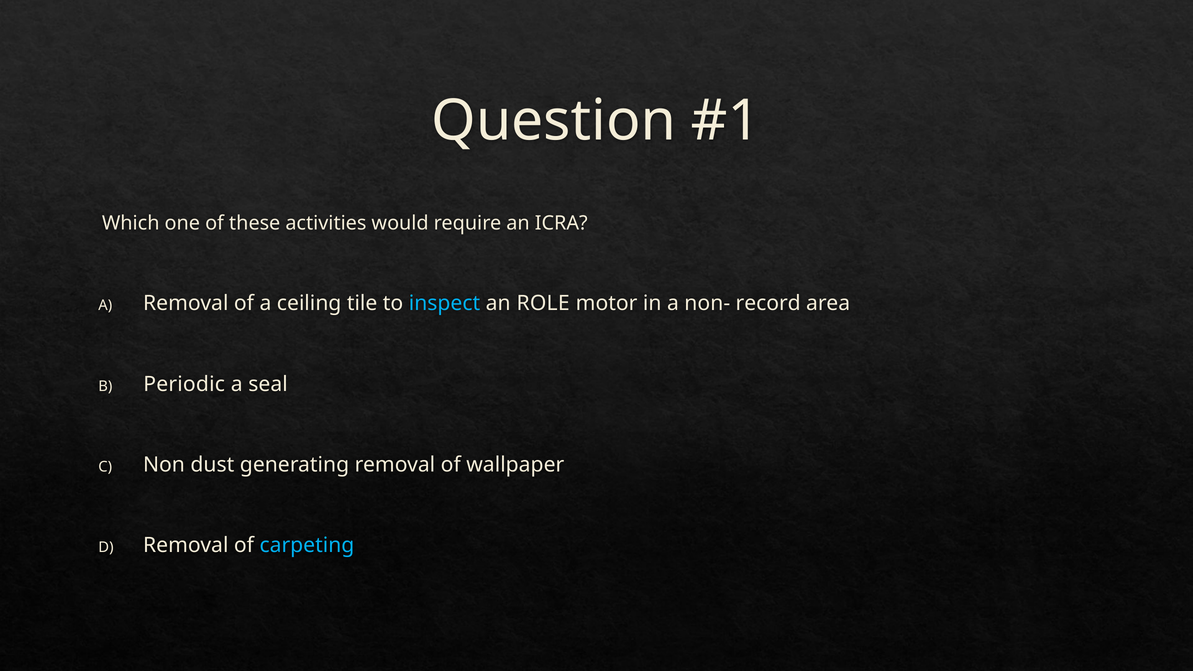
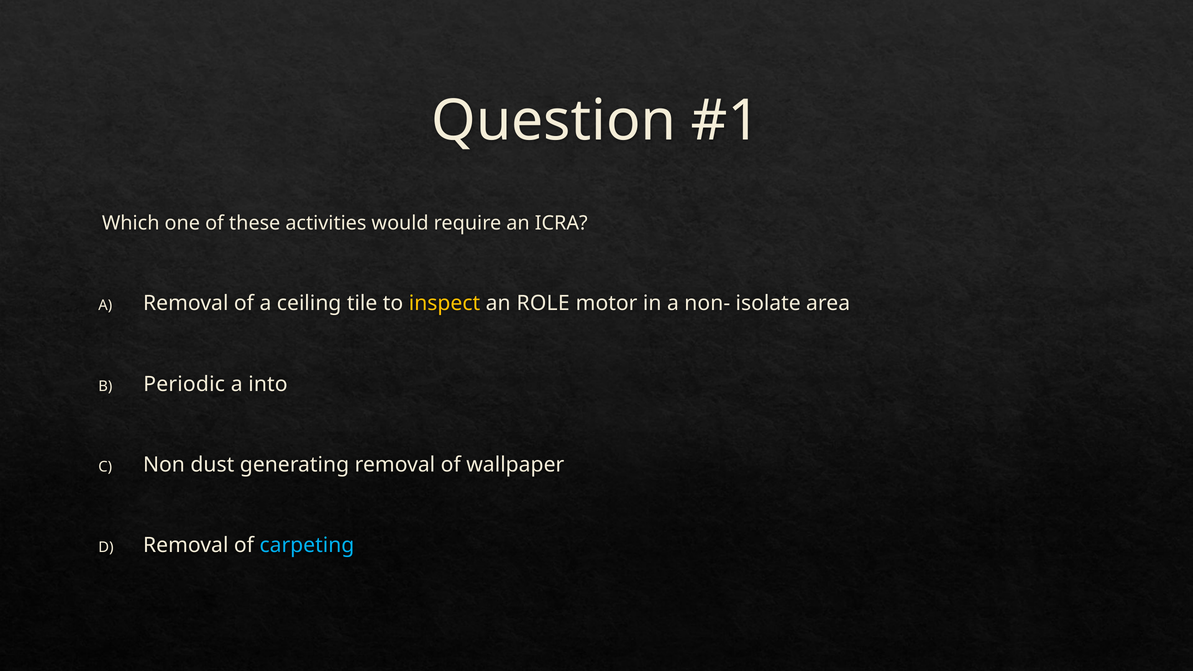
inspect colour: light blue -> yellow
record: record -> isolate
seal: seal -> into
